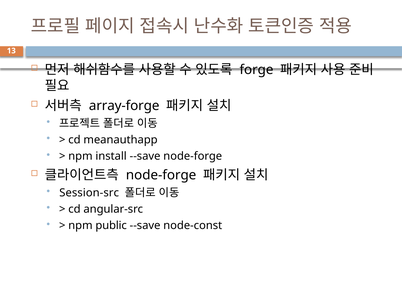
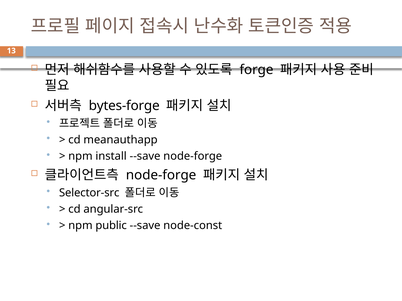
array-forge: array-forge -> bytes-forge
Session-src: Session-src -> Selector-src
